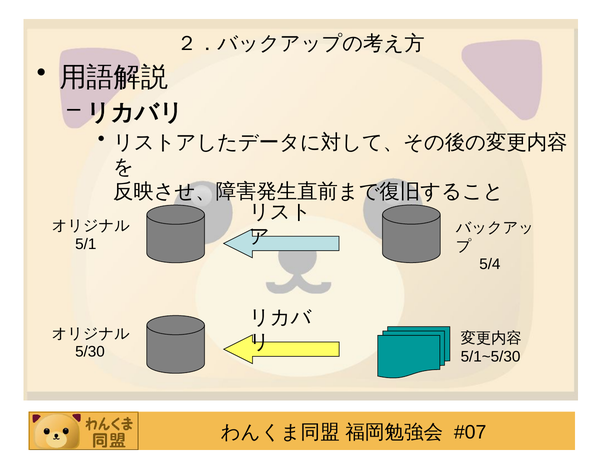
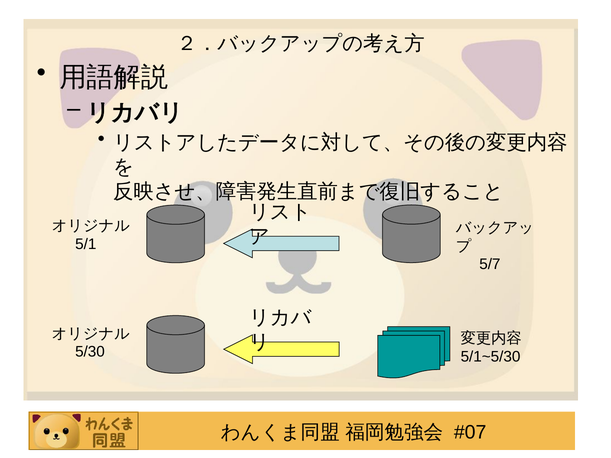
5/4: 5/4 -> 5/7
